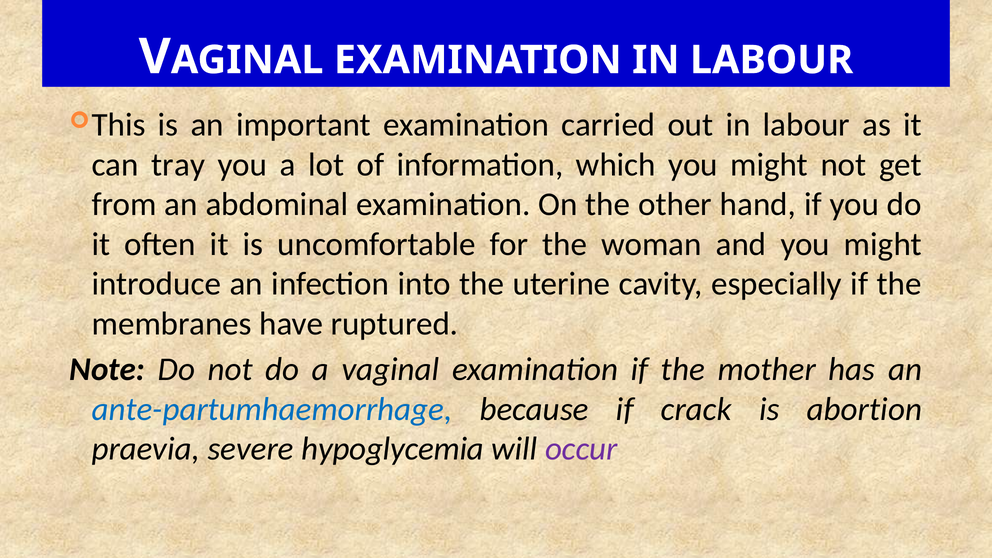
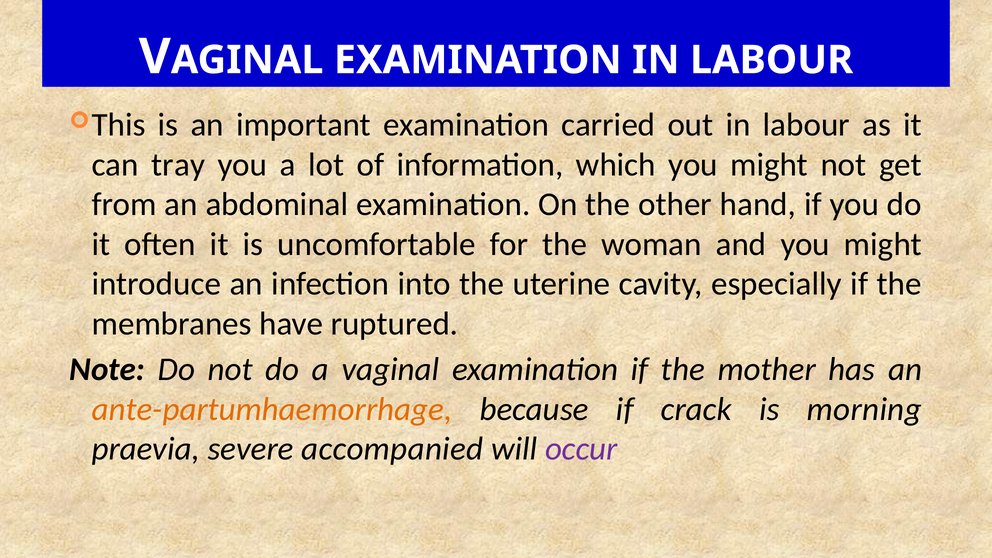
ante-partumhaemorrhage colour: blue -> orange
abortion: abortion -> morning
hypoglycemia: hypoglycemia -> accompanied
